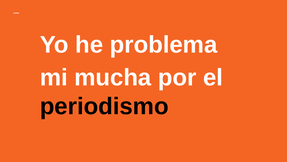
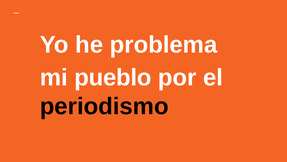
mucha: mucha -> pueblo
